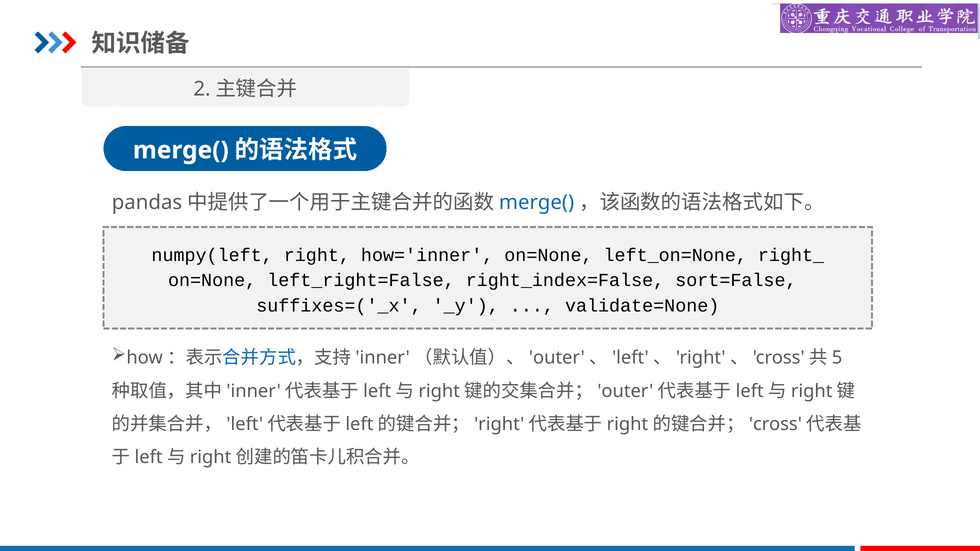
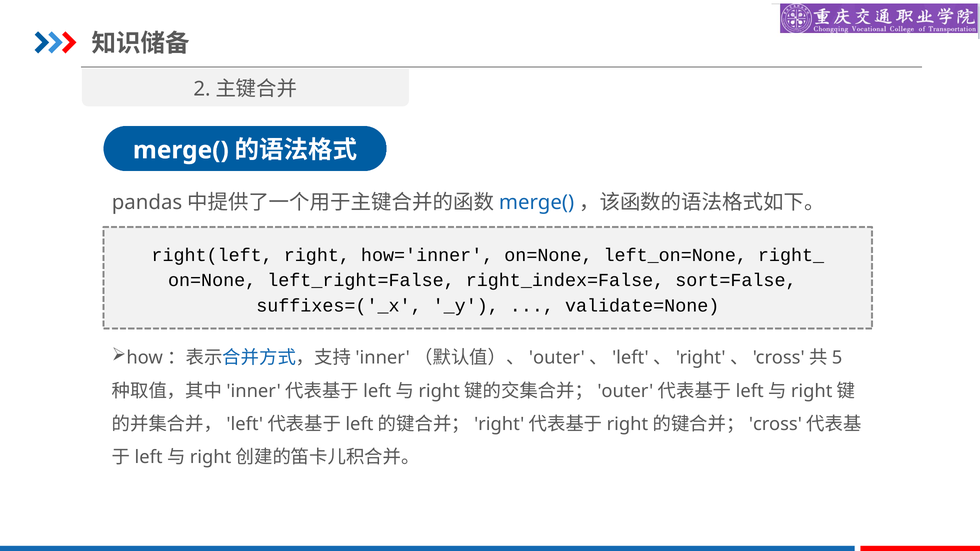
numpy(left: numpy(left -> right(left
